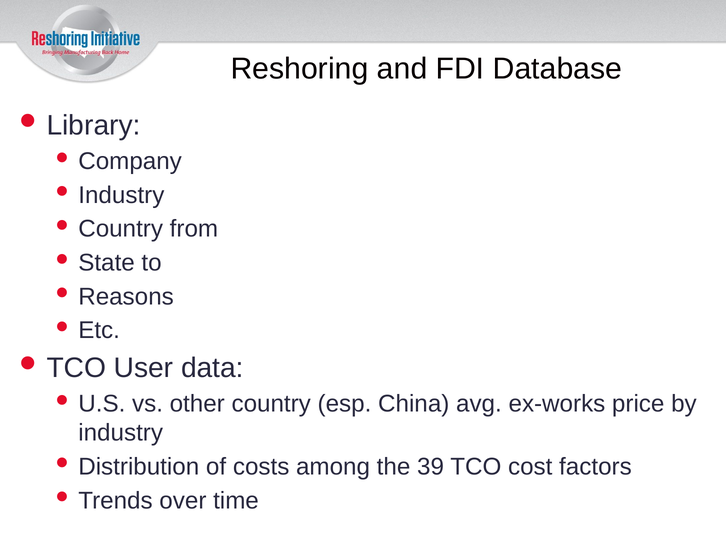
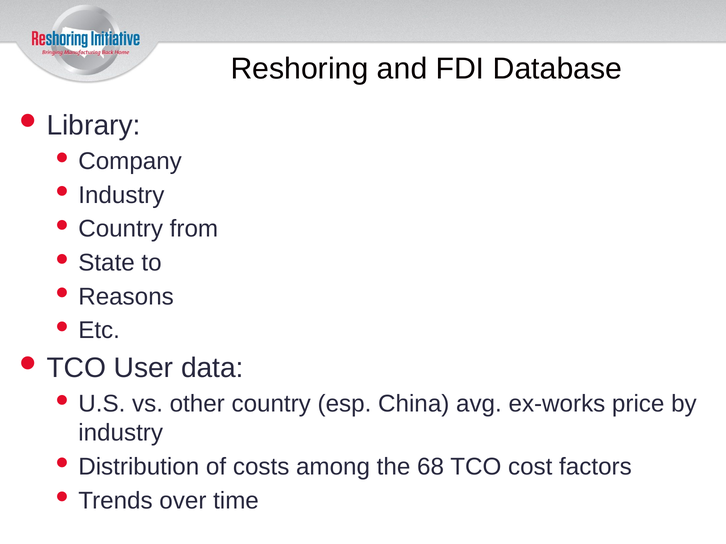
39: 39 -> 68
